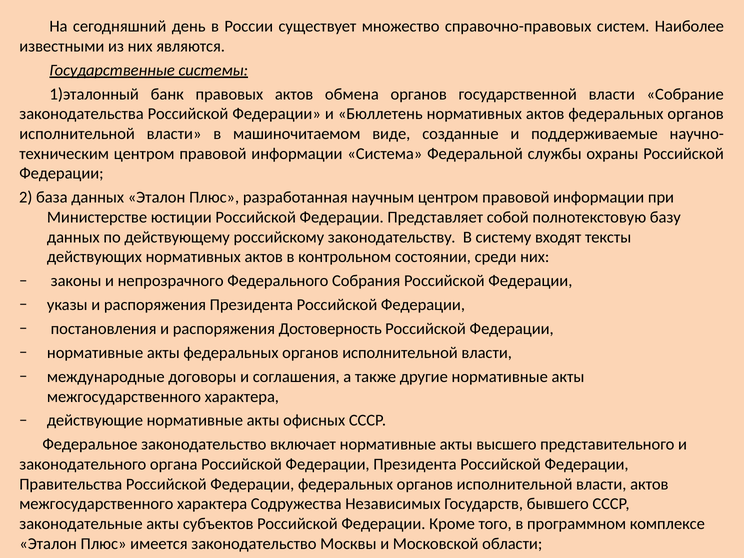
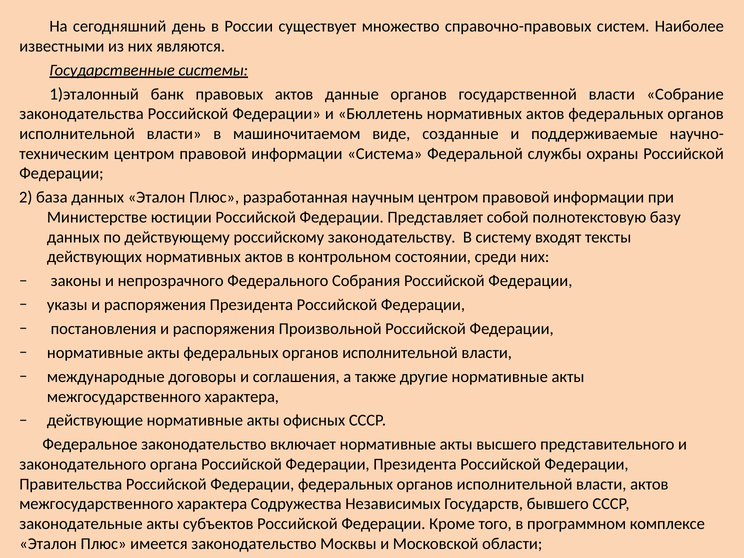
обмена: обмена -> данные
Достоверность: Достоверность -> Произвольной
